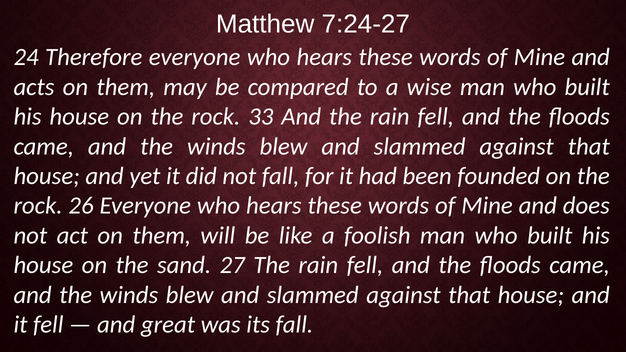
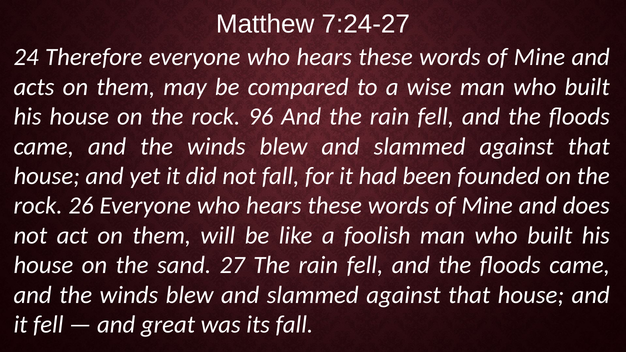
33: 33 -> 96
